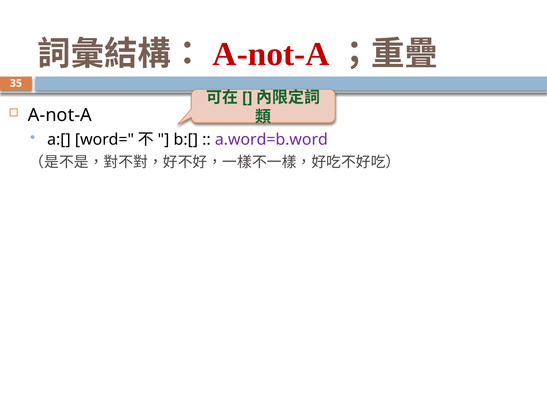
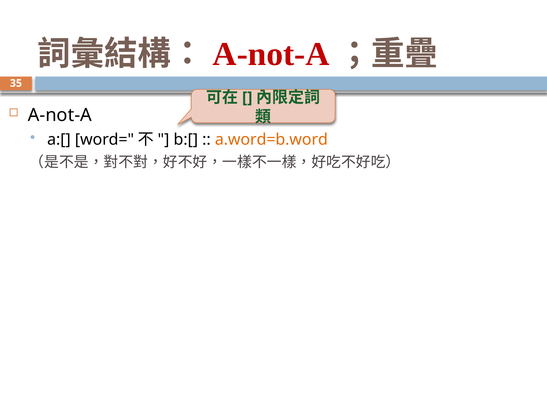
a.word=b.word colour: purple -> orange
